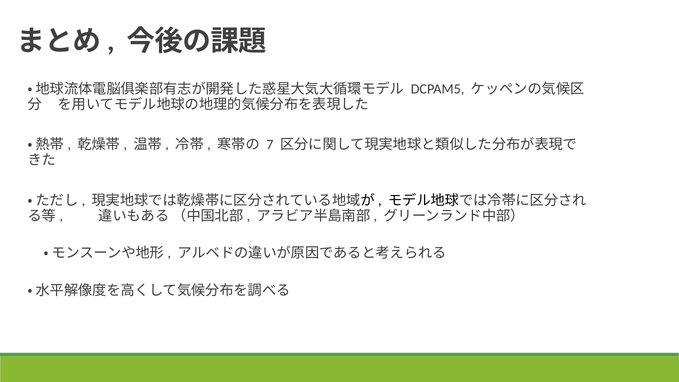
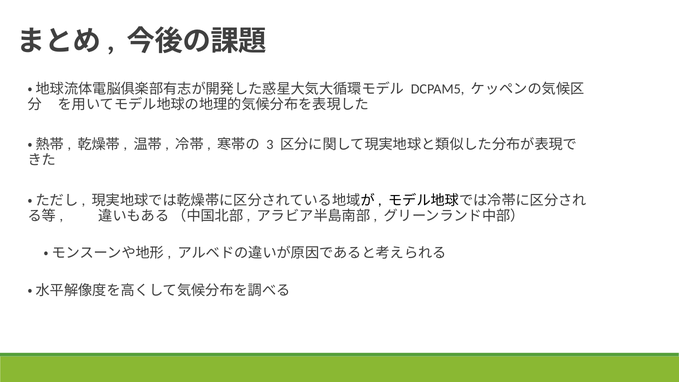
7: 7 -> 3
